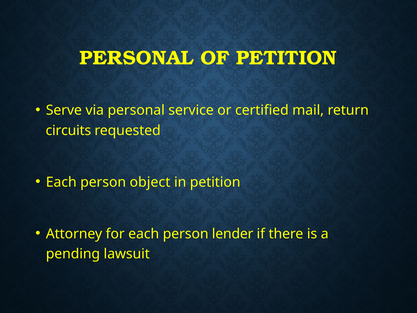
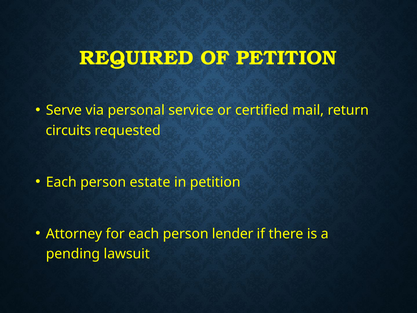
PERSONAL at (137, 58): PERSONAL -> REQUIRED
object: object -> estate
